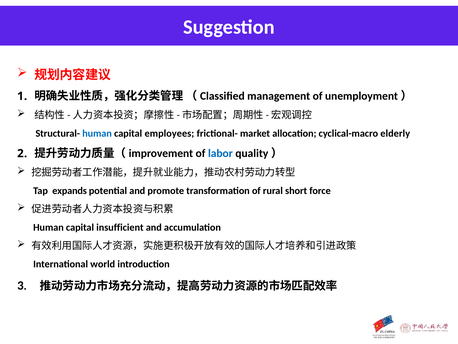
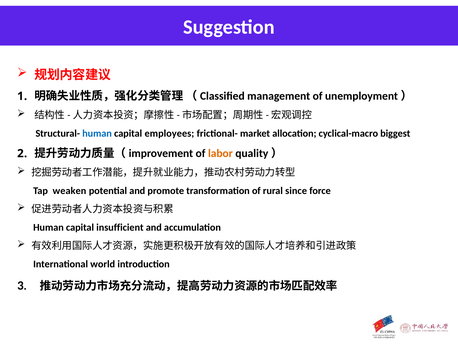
elderly: elderly -> biggest
labor colour: blue -> orange
expands: expands -> weaken
short: short -> since
